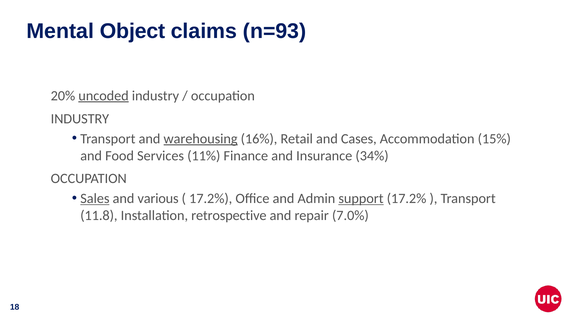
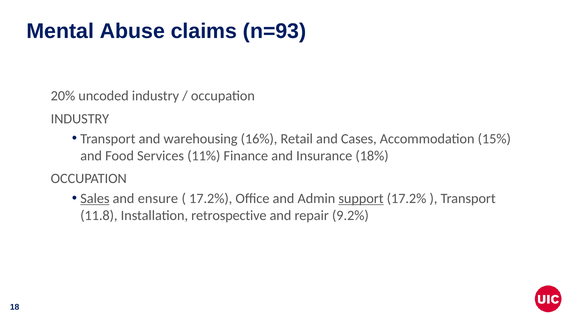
Object: Object -> Abuse
uncoded underline: present -> none
warehousing underline: present -> none
34%: 34% -> 18%
various: various -> ensure
7.0%: 7.0% -> 9.2%
